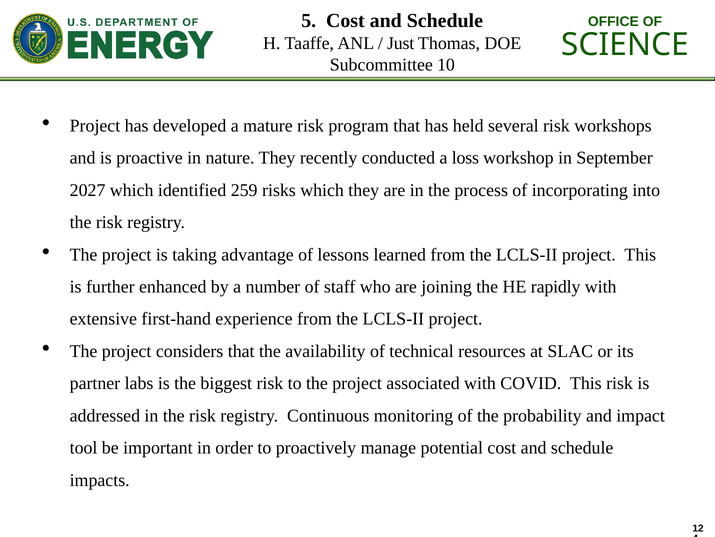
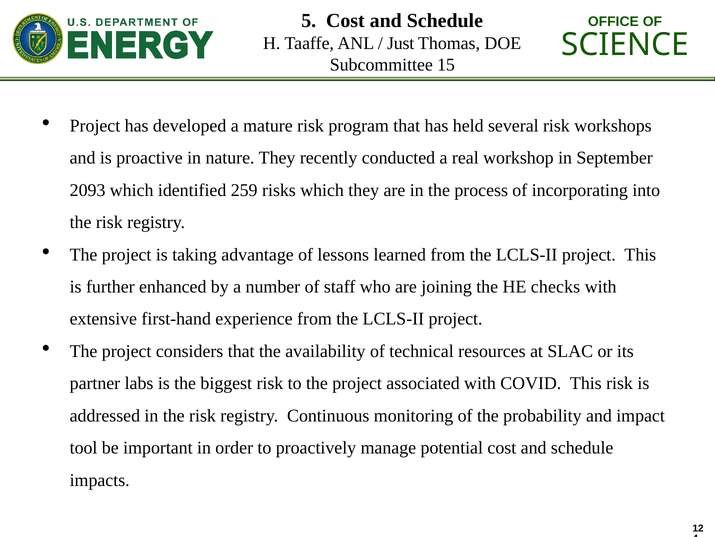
10: 10 -> 15
loss: loss -> real
2027: 2027 -> 2093
rapidly: rapidly -> checks
